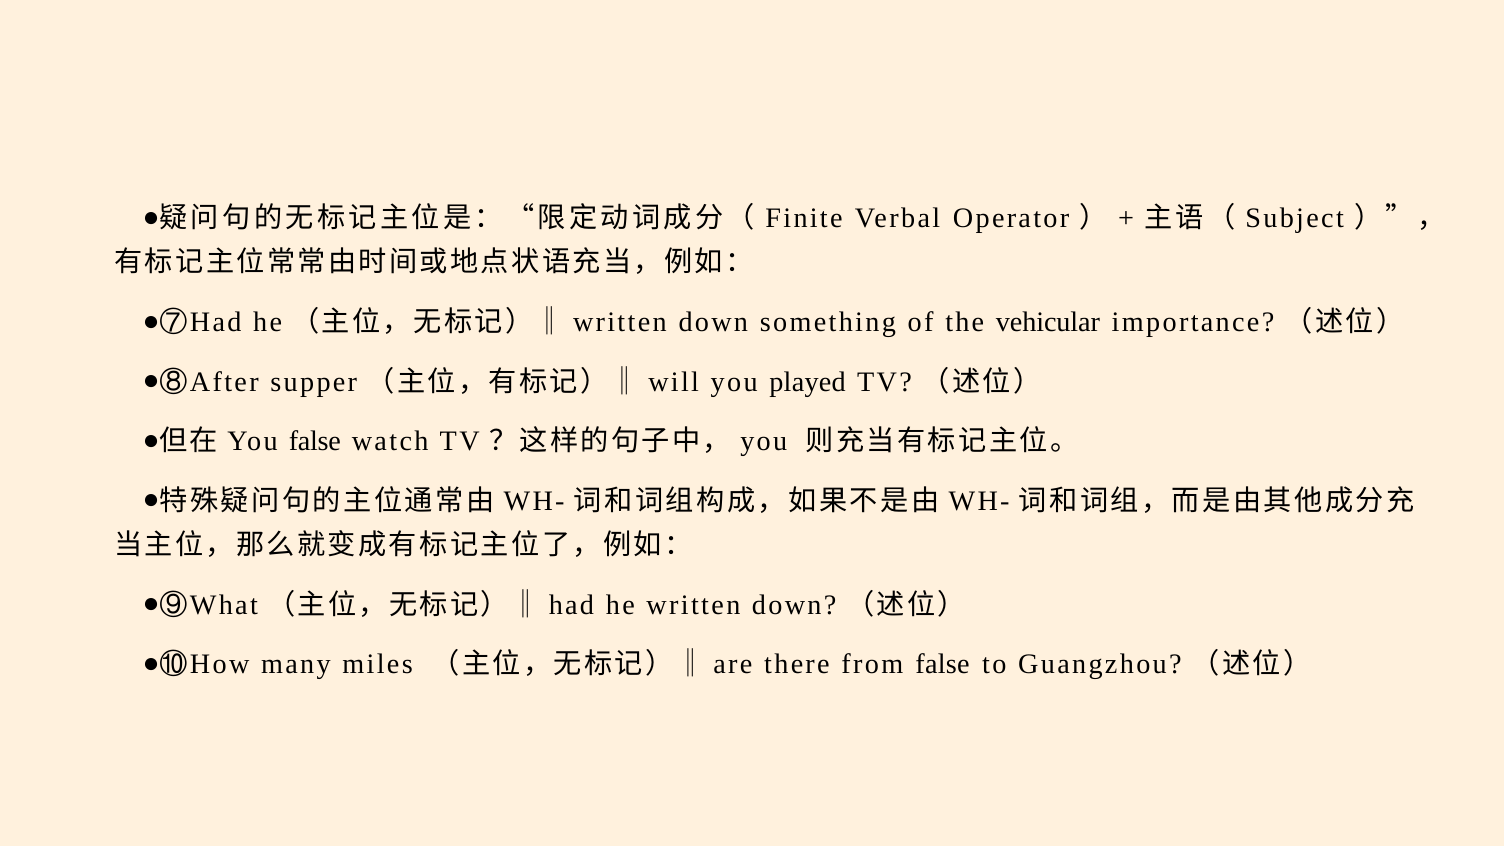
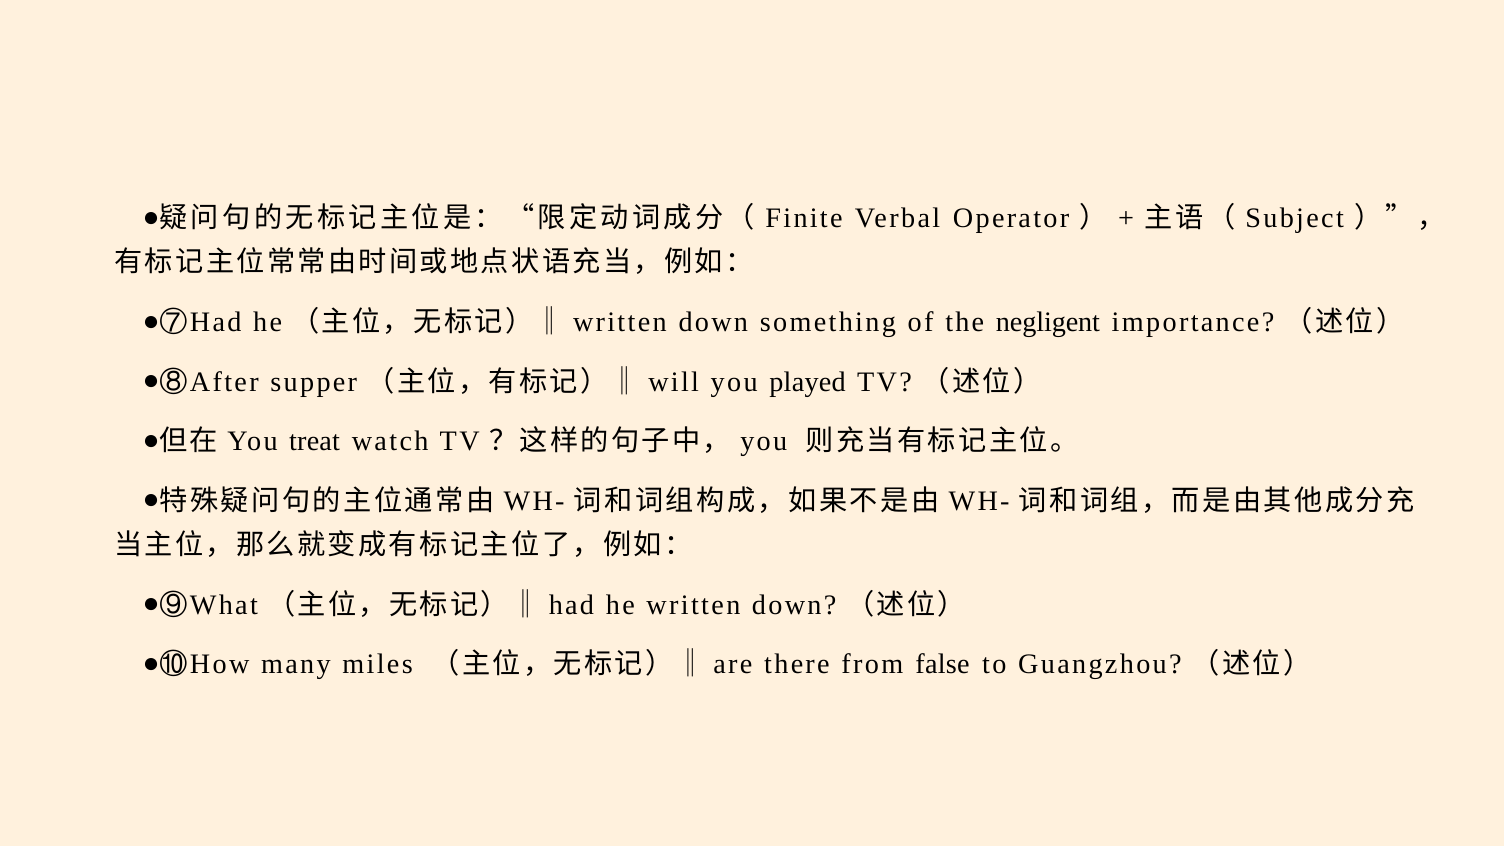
vehicular: vehicular -> negligent
You false: false -> treat
